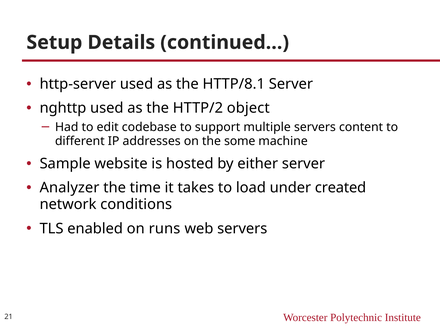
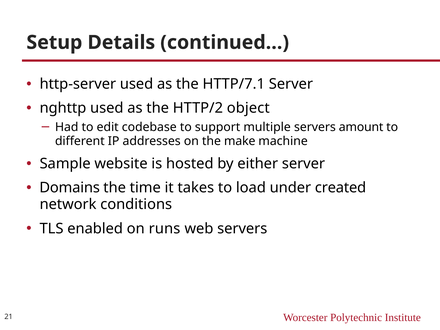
HTTP/8.1: HTTP/8.1 -> HTTP/7.1
content: content -> amount
some: some -> make
Analyzer: Analyzer -> Domains
